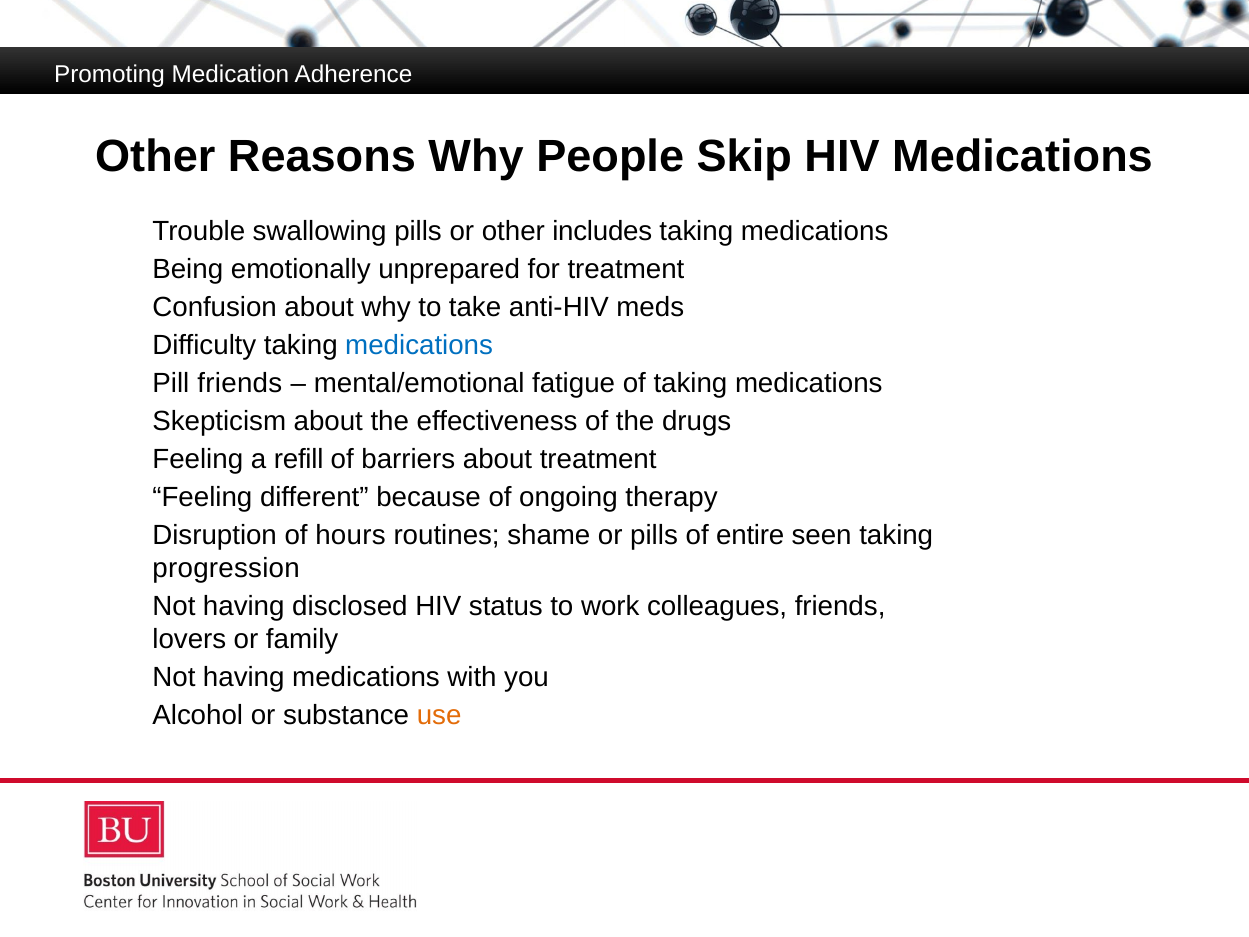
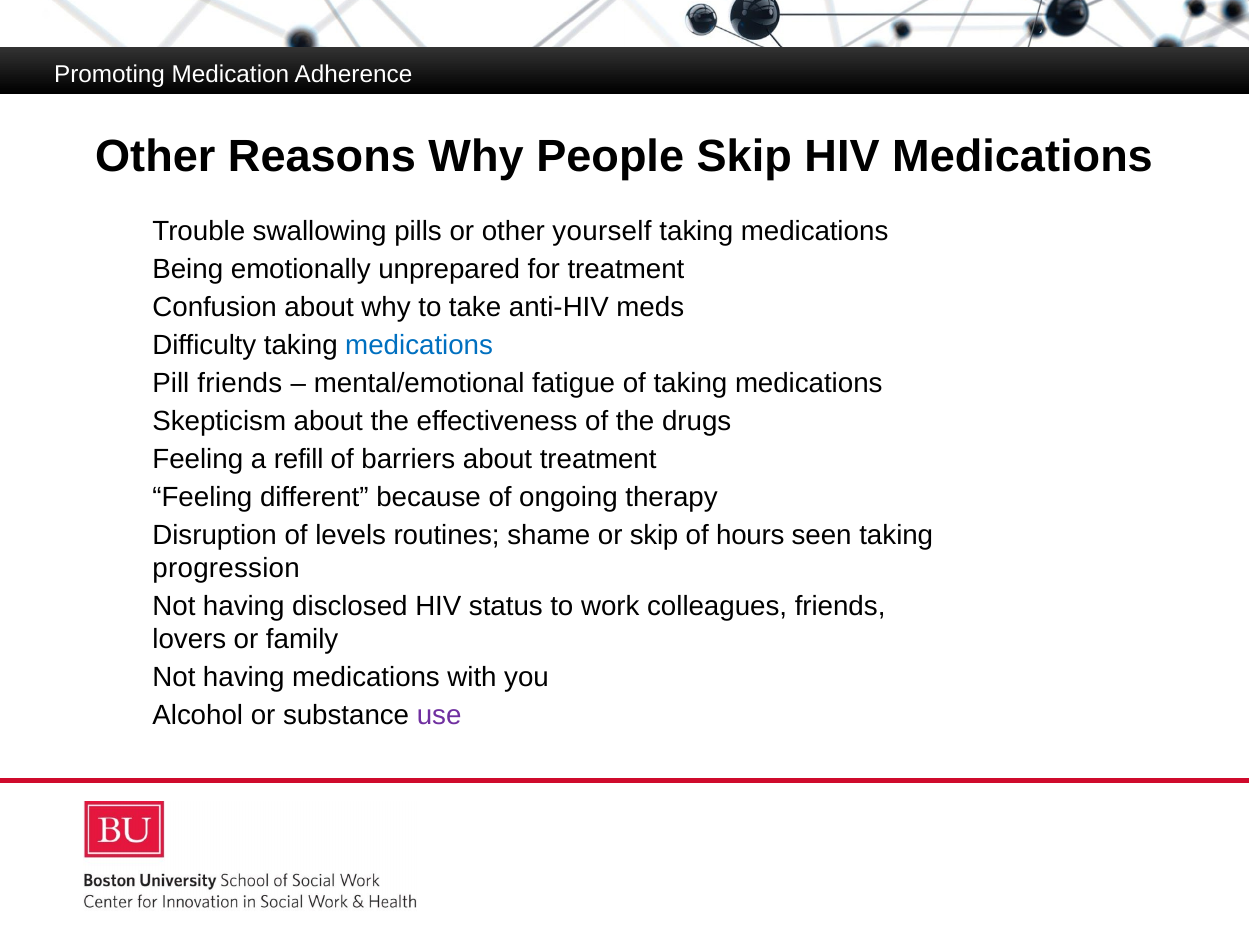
includes: includes -> yourself
hours: hours -> levels
or pills: pills -> skip
entire: entire -> hours
use colour: orange -> purple
